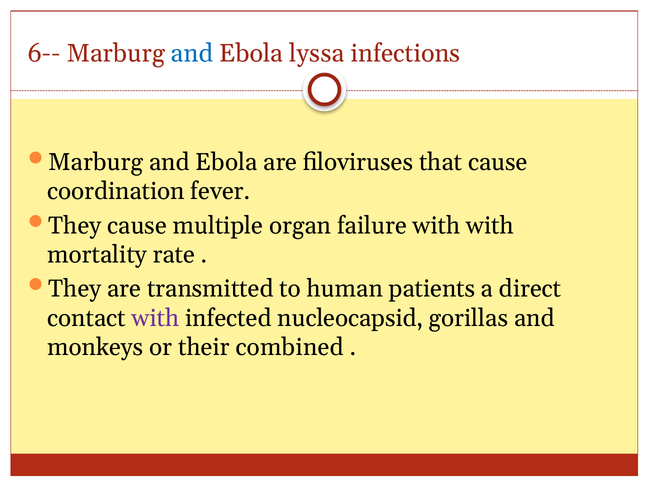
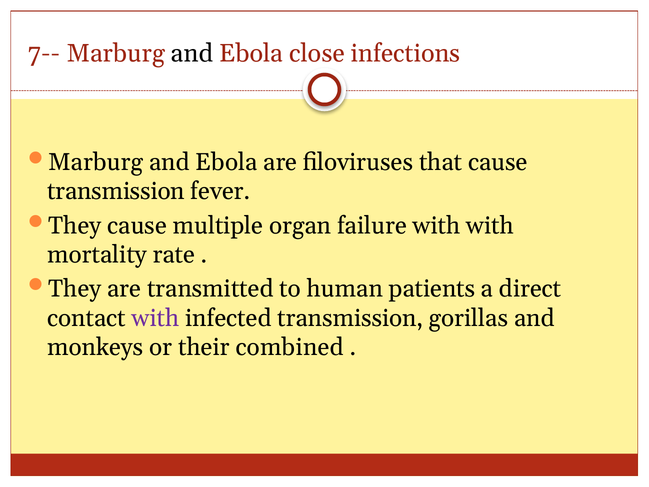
6--: 6-- -> 7--
and at (192, 54) colour: blue -> black
lyssa: lyssa -> close
coordination at (116, 191): coordination -> transmission
infected nucleocapsid: nucleocapsid -> transmission
